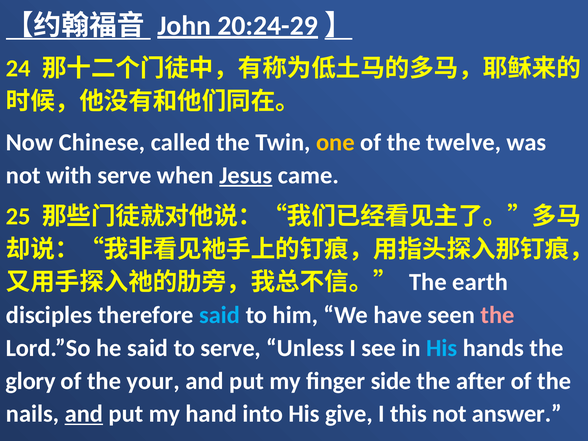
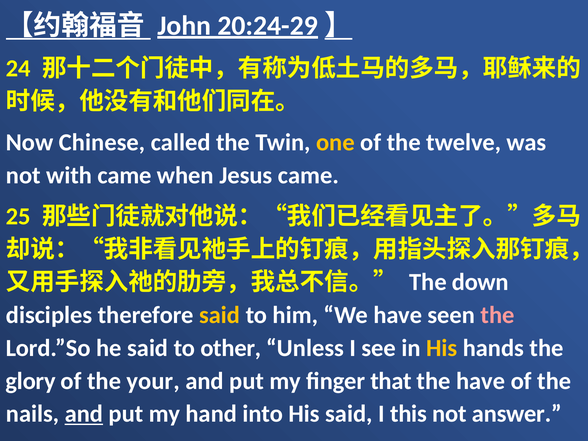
with serve: serve -> came
Jesus underline: present -> none
earth: earth -> down
said at (220, 315) colour: light blue -> yellow
to serve: serve -> other
His at (442, 348) colour: light blue -> yellow
side: side -> that
the after: after -> have
His give: give -> said
